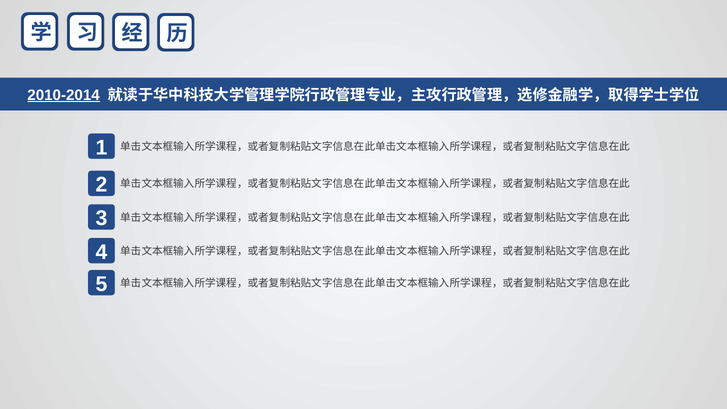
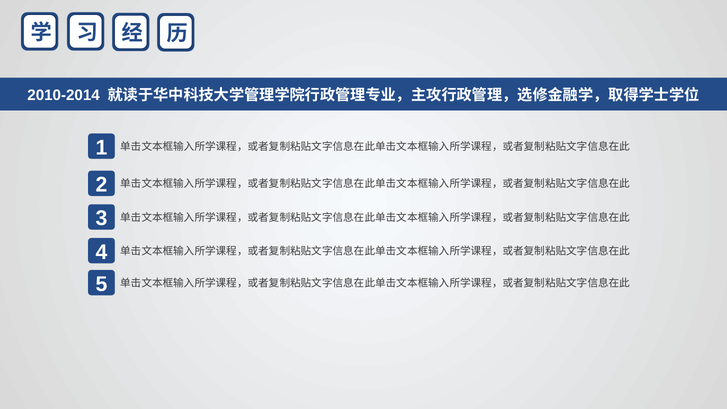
2010-2014 underline: present -> none
